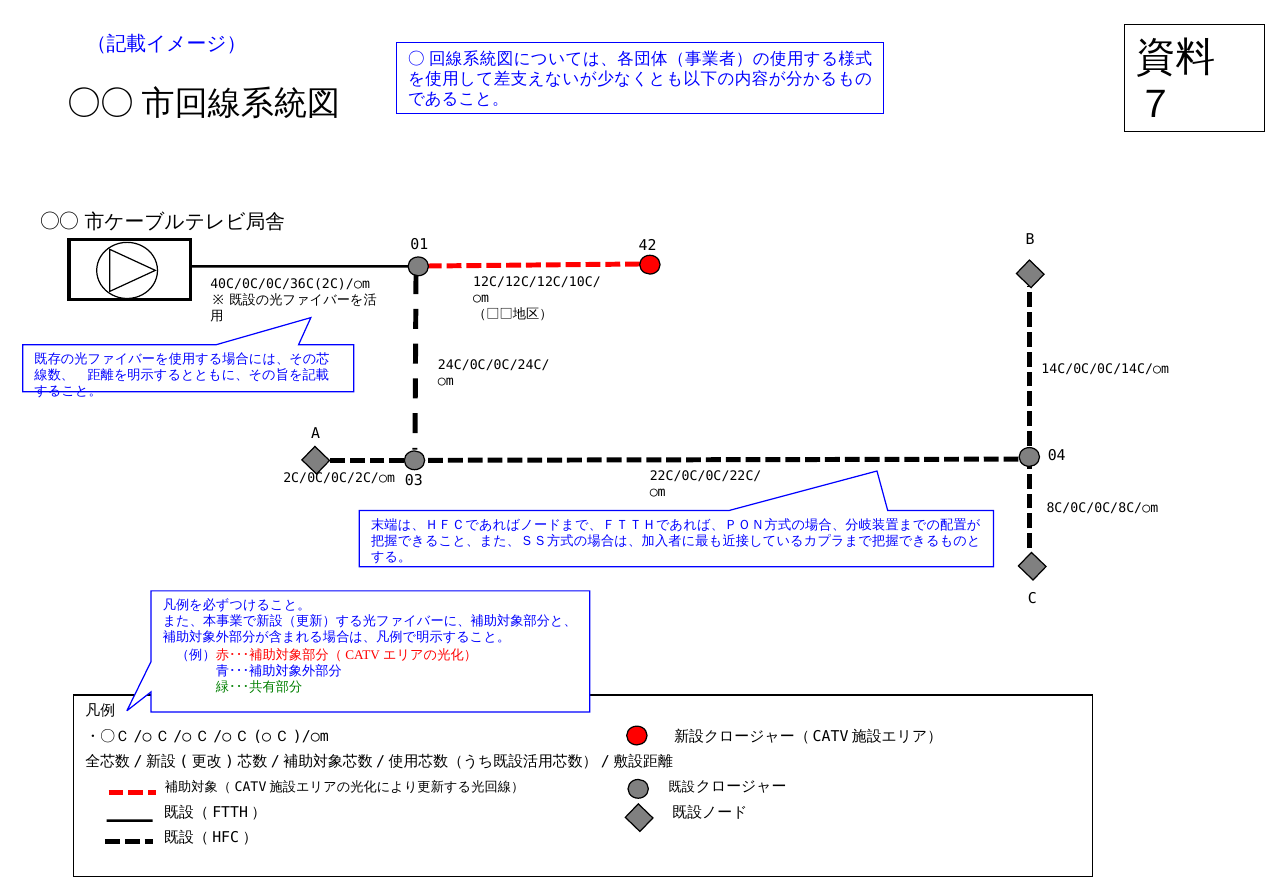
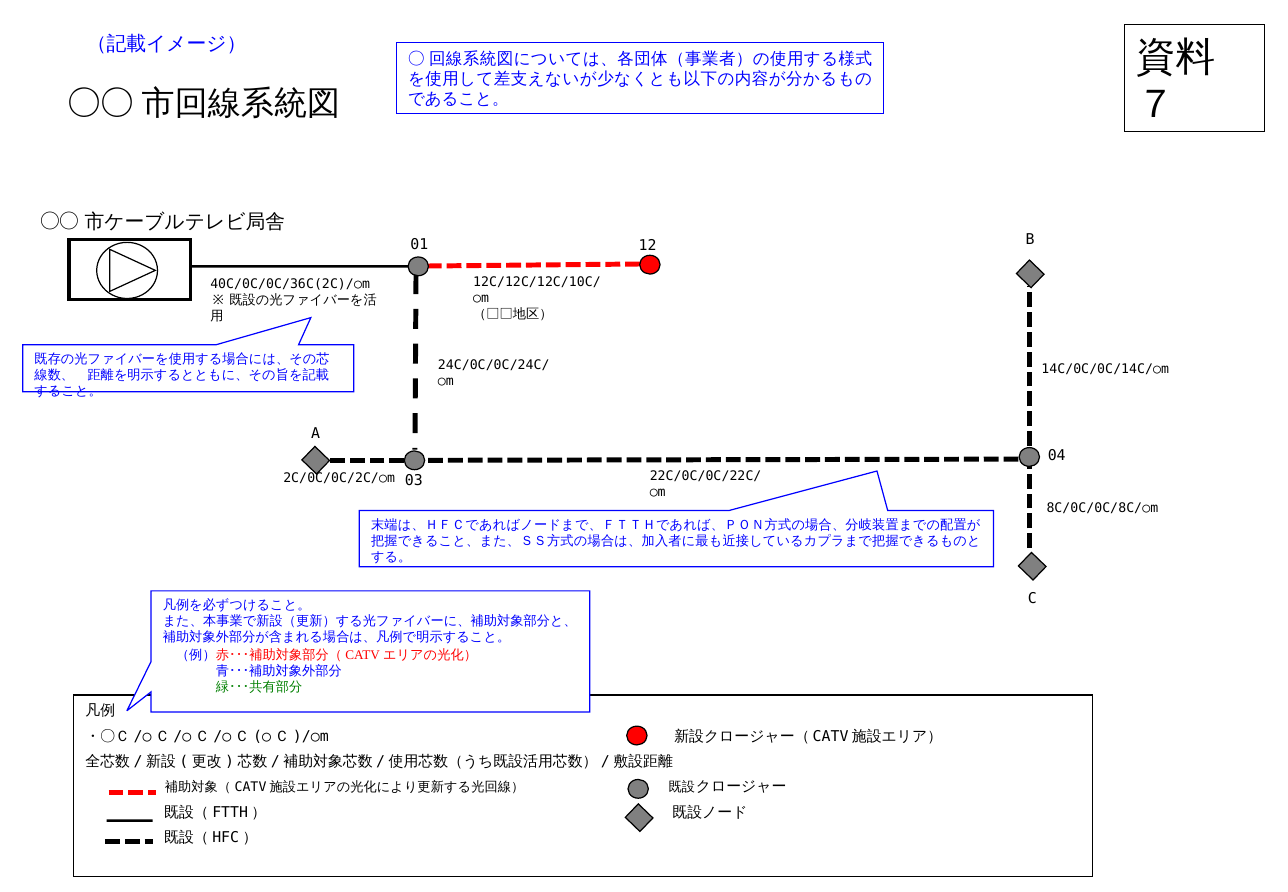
42: 42 -> 12
